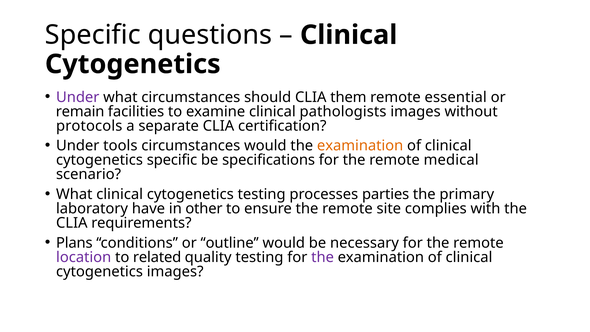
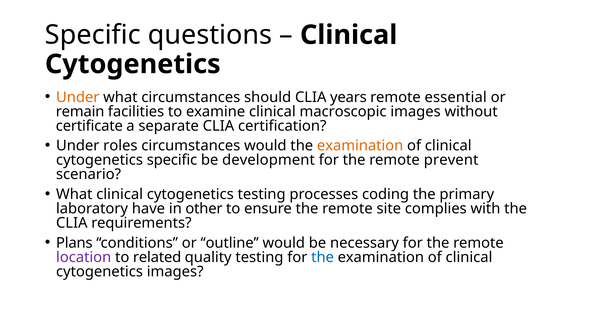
Under at (78, 97) colour: purple -> orange
them: them -> years
pathologists: pathologists -> macroscopic
protocols: protocols -> certificate
tools: tools -> roles
specifications: specifications -> development
medical: medical -> prevent
parties: parties -> coding
the at (323, 257) colour: purple -> blue
